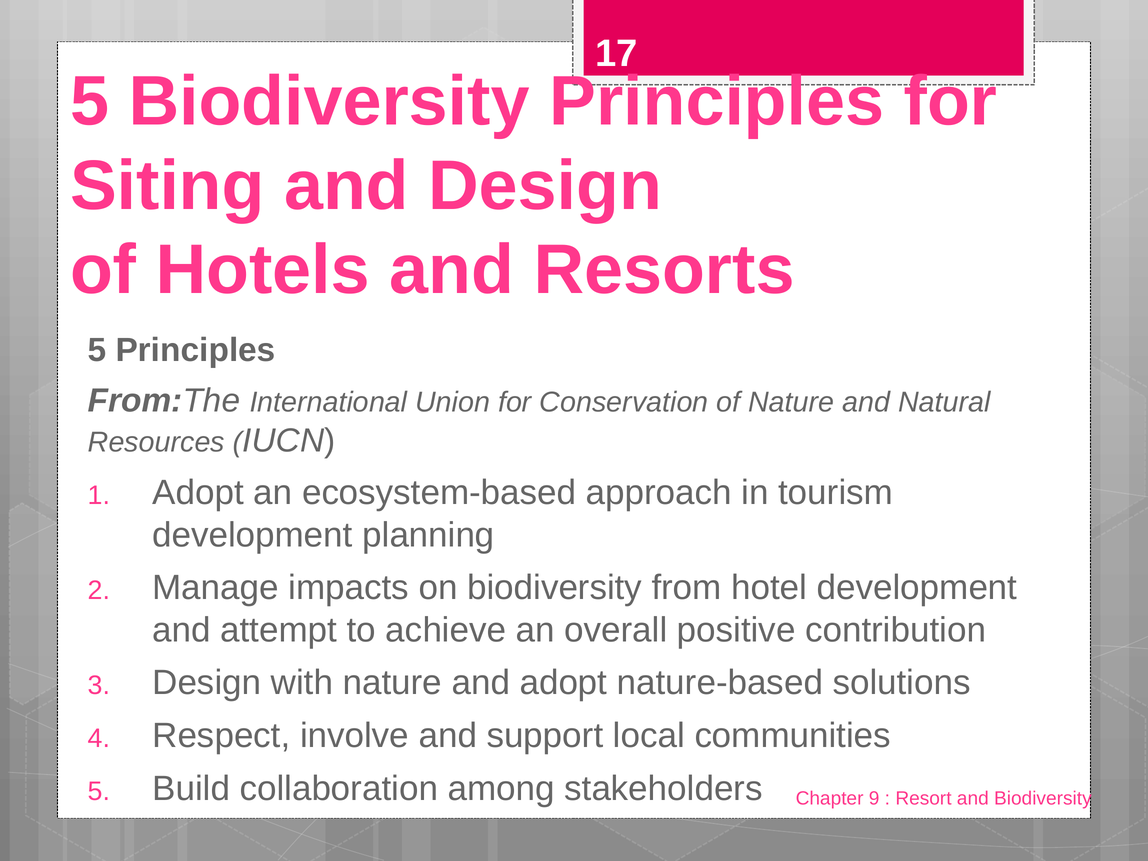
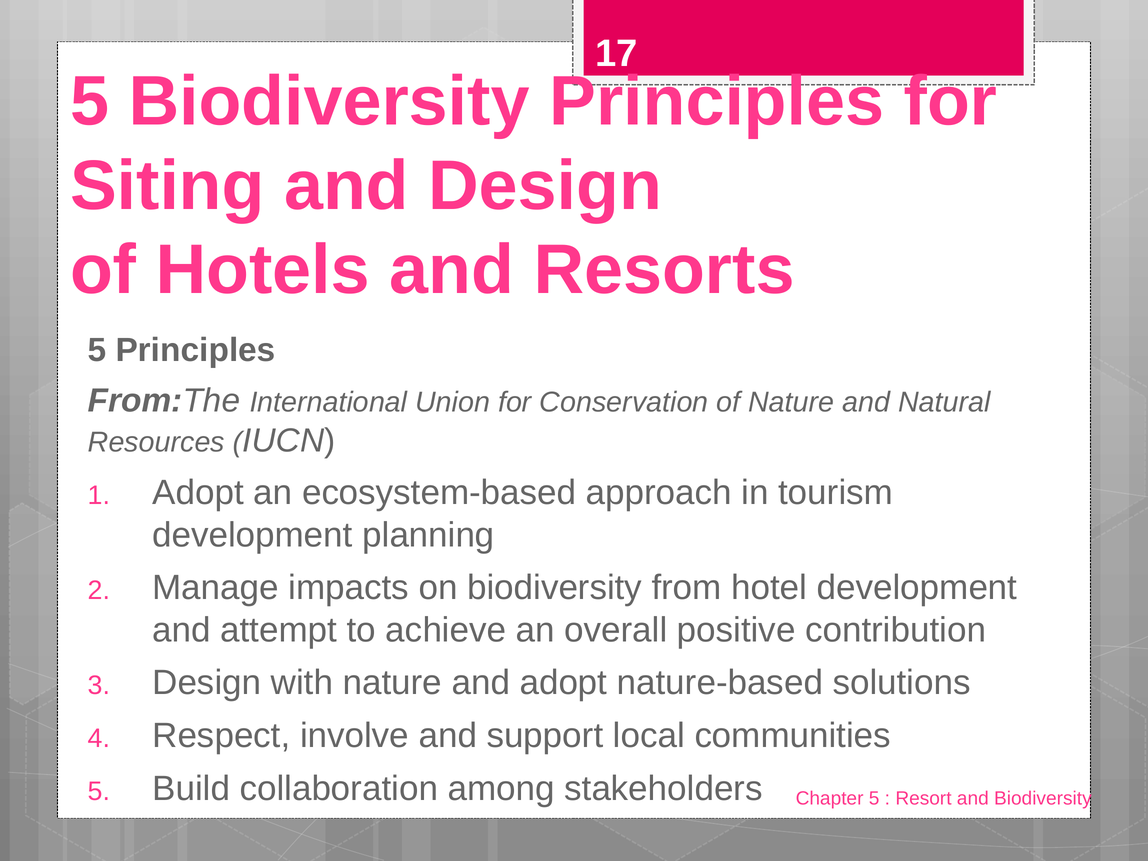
Chapter 9: 9 -> 5
